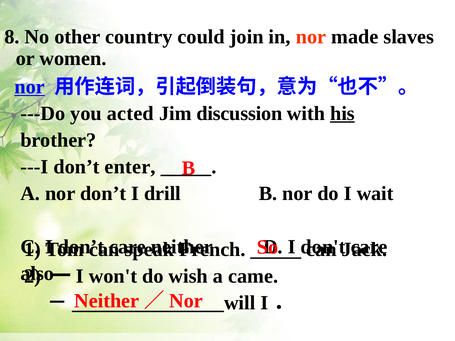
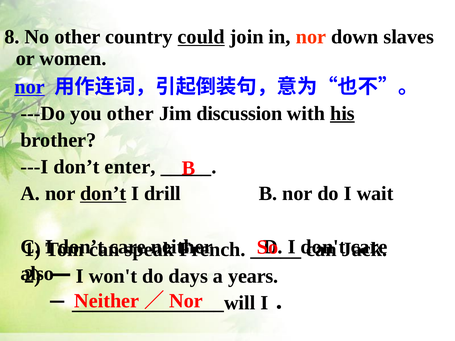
could underline: none -> present
made: made -> down
you acted: acted -> other
don’t at (103, 194) underline: none -> present
wish: wish -> days
came: came -> years
